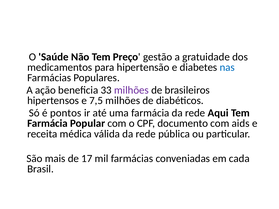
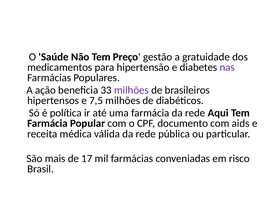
nas colour: blue -> purple
pontos: pontos -> política
cada: cada -> risco
